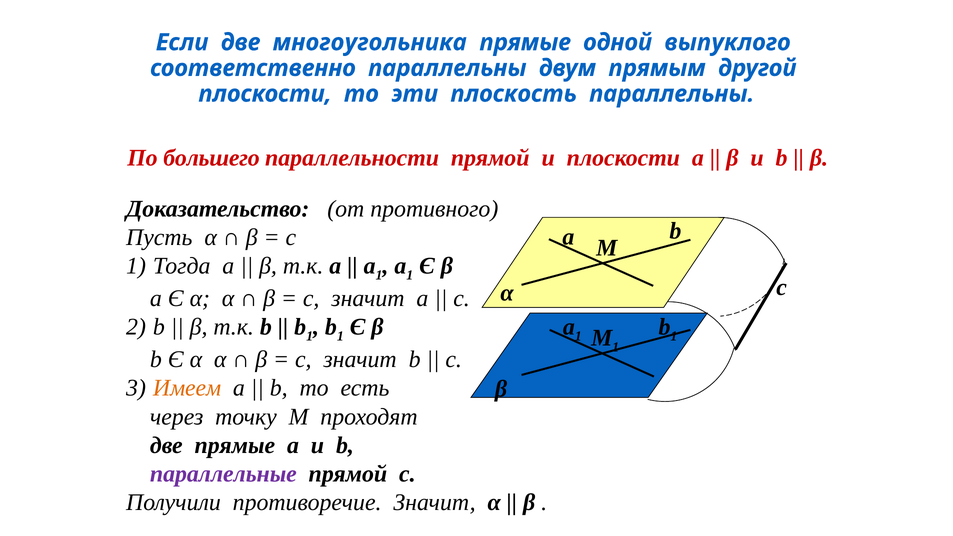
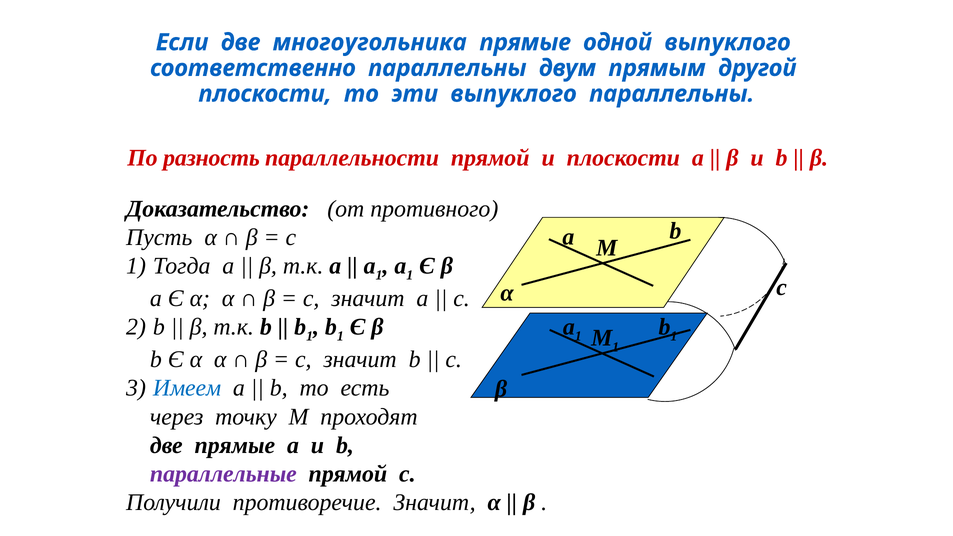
эти плоскость: плоскость -> выпуклого
большего: большего -> разность
Имеем colour: orange -> blue
